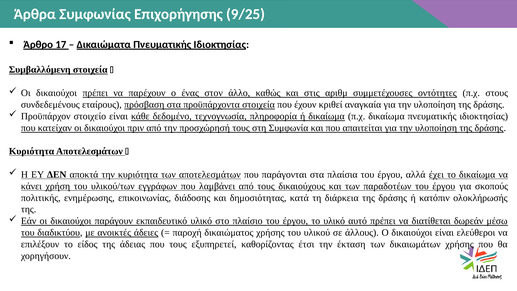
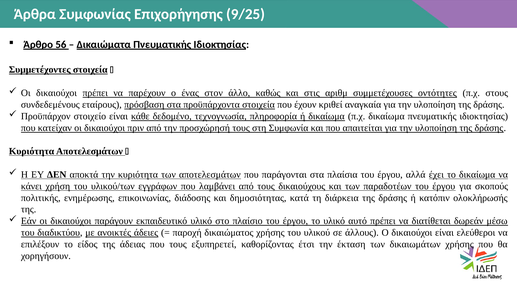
17: 17 -> 56
Συμβαλλόμενη: Συμβαλλόμενη -> Συμμετέχοντες
